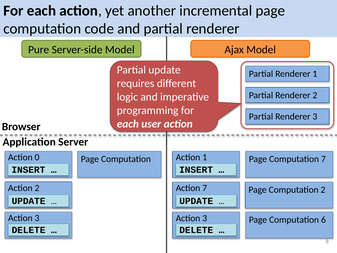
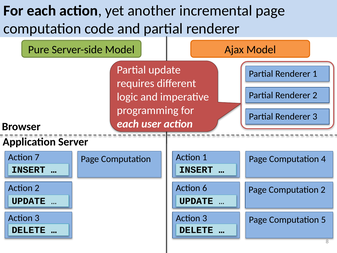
0: 0 -> 7
Computation 7: 7 -> 4
Action 7: 7 -> 6
6: 6 -> 5
